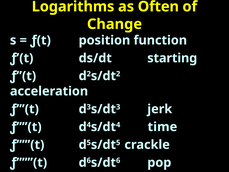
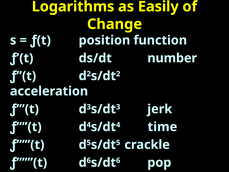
Often: Often -> Easily
starting: starting -> number
